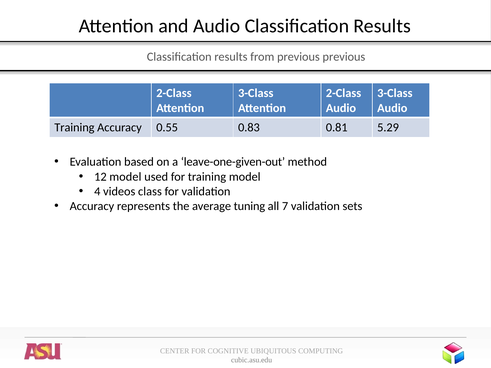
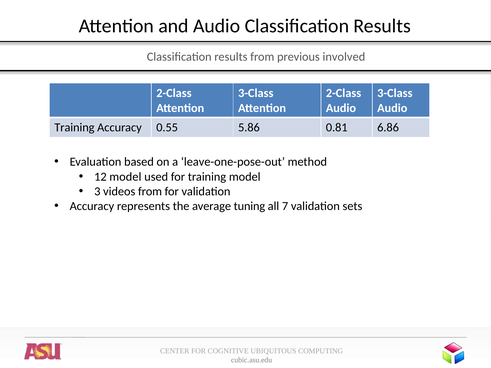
previous previous: previous -> involved
0.83: 0.83 -> 5.86
5.29: 5.29 -> 6.86
leave-one-given-out: leave-one-given-out -> leave-one-pose-out
4: 4 -> 3
videos class: class -> from
